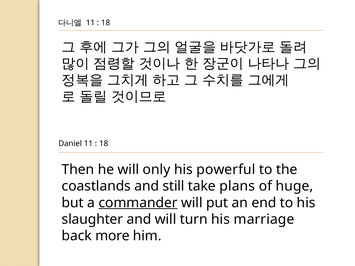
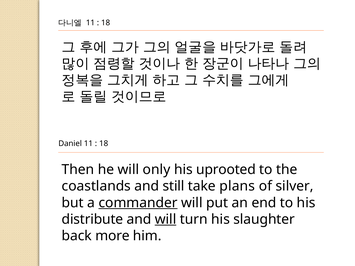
powerful: powerful -> uprooted
huge: huge -> silver
slaughter: slaughter -> distribute
will at (166, 219) underline: none -> present
marriage: marriage -> slaughter
